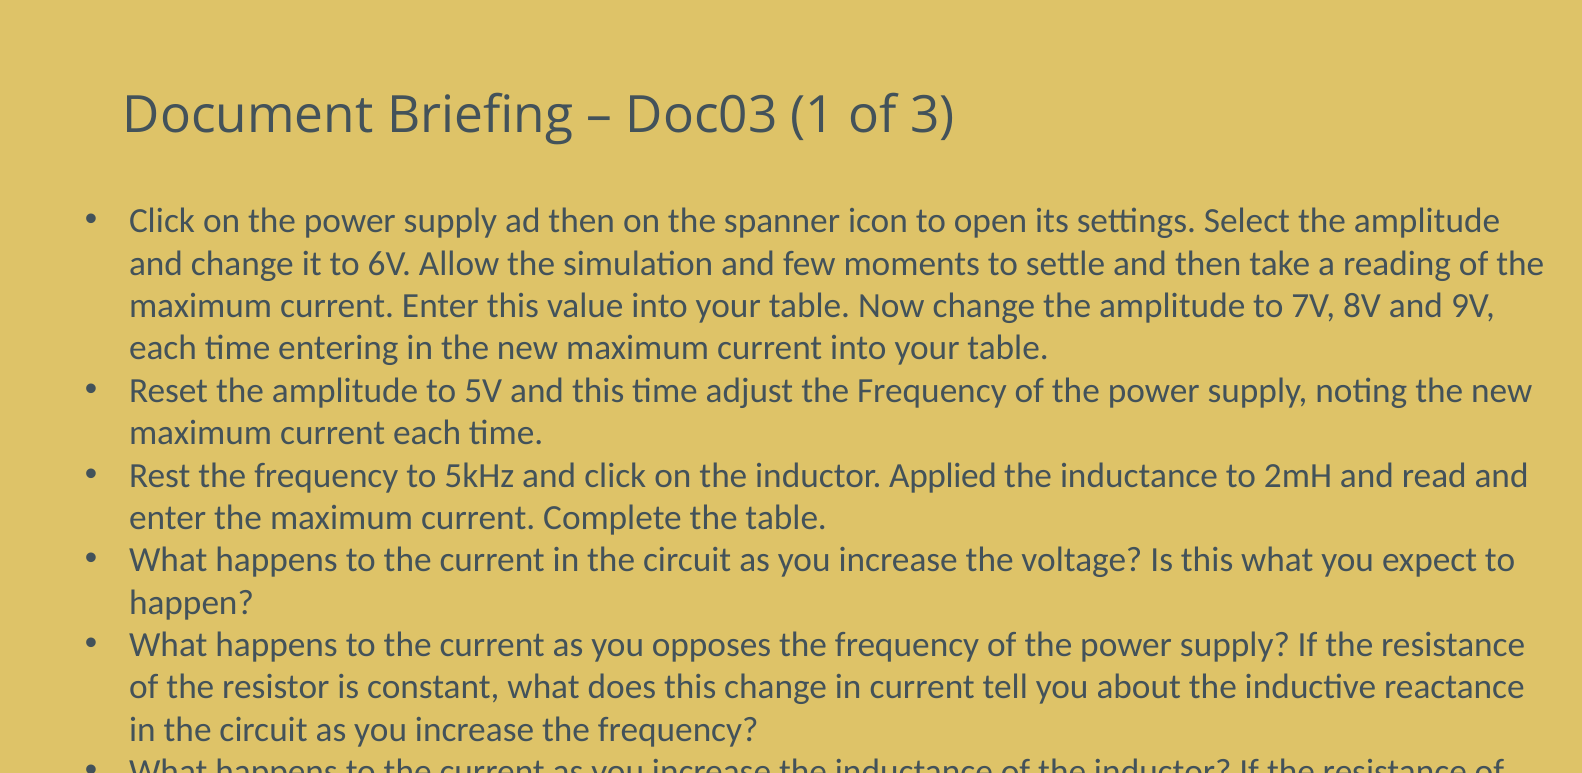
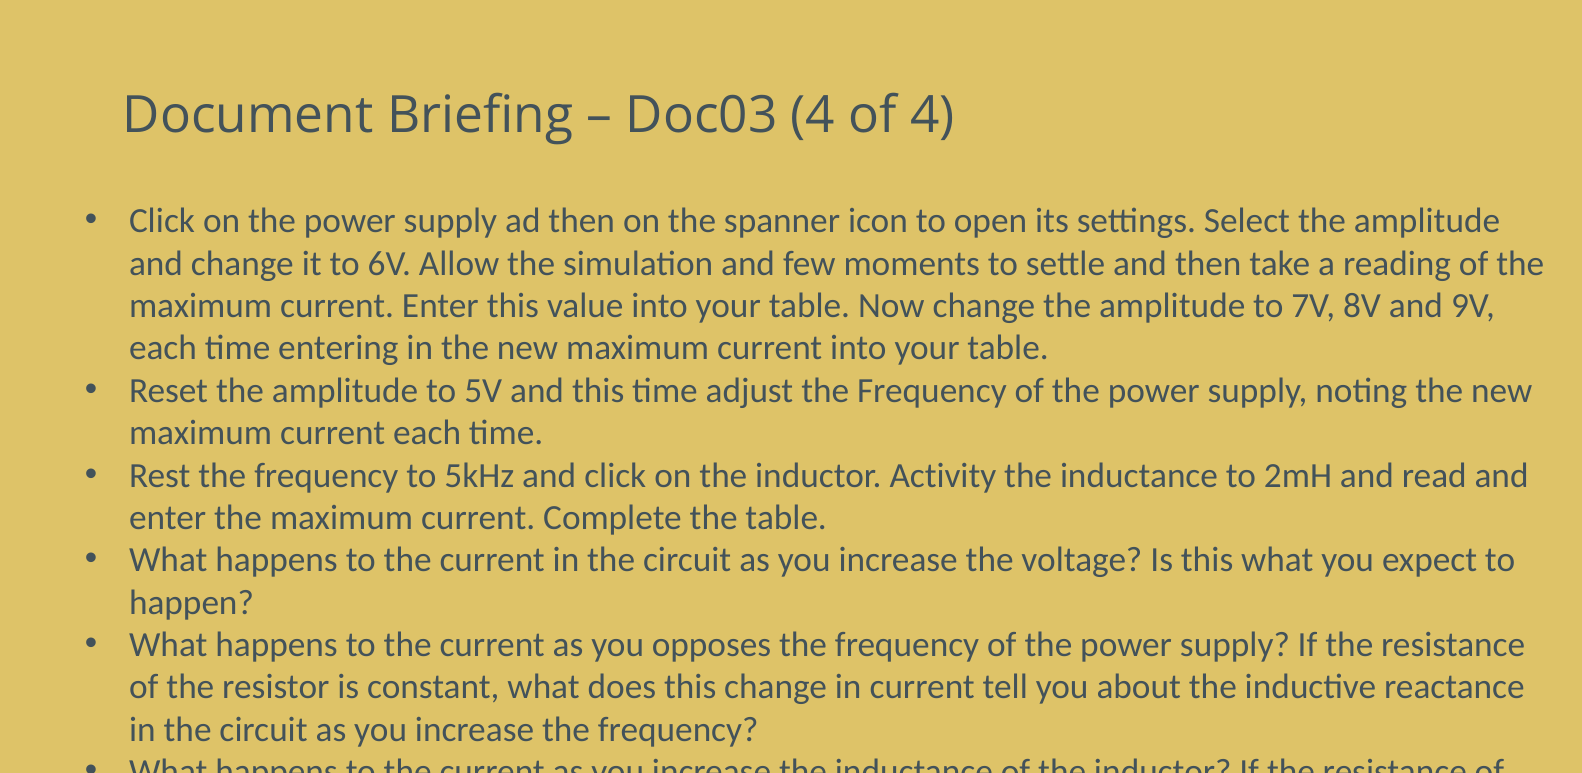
Doc03 1: 1 -> 4
of 3: 3 -> 4
Applied: Applied -> Activity
